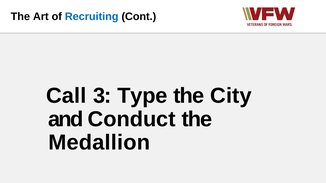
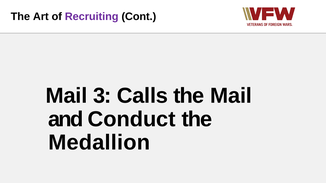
Recruiting colour: blue -> purple
Call at (66, 96): Call -> Mail
Type: Type -> Calls
the City: City -> Mail
